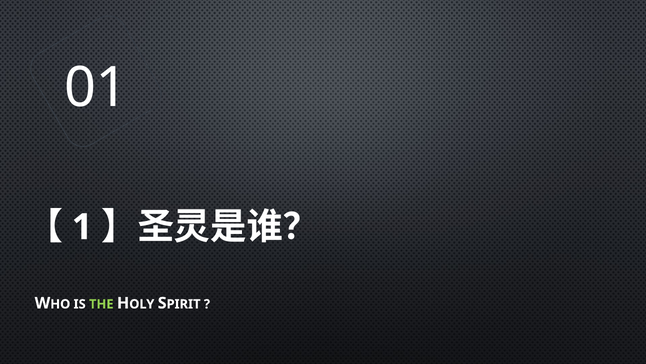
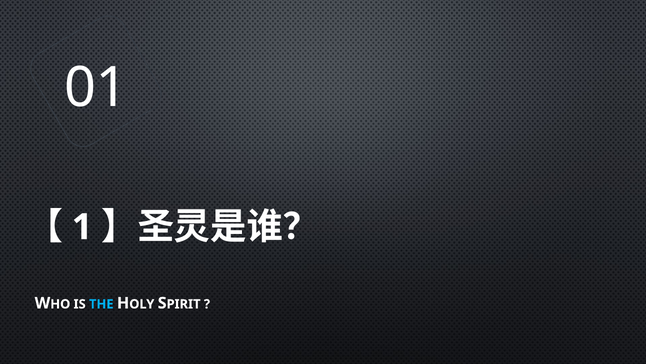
THE colour: light green -> light blue
